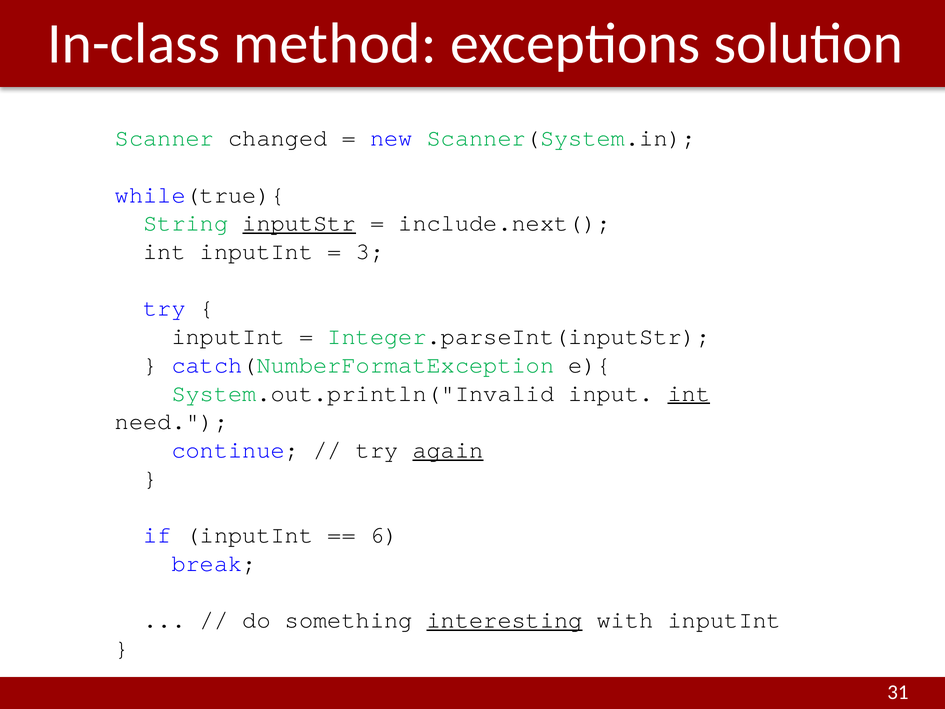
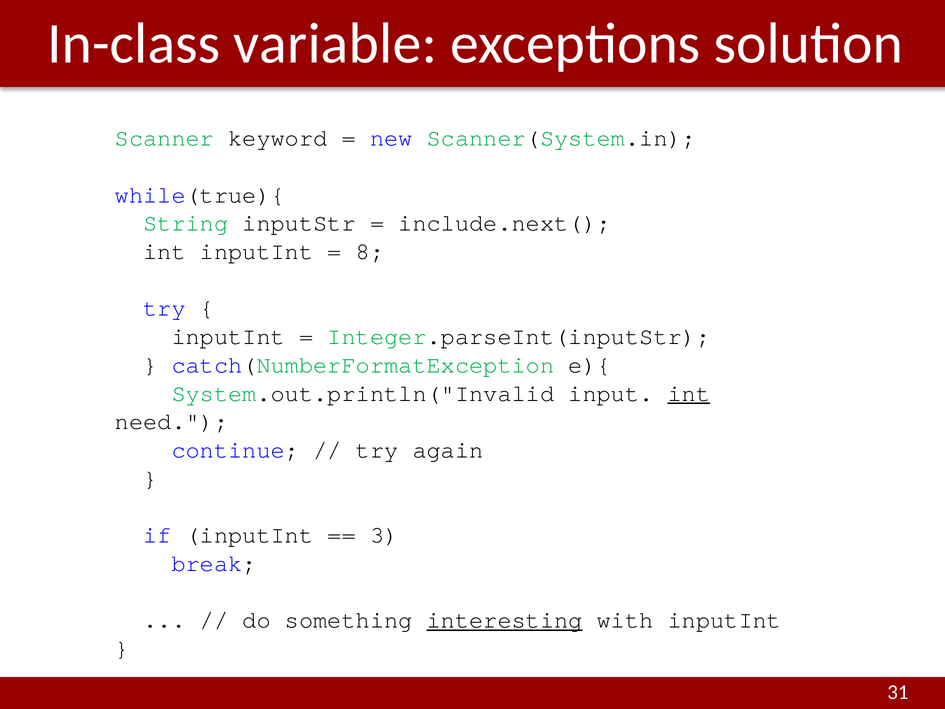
method: method -> variable
changed: changed -> keyword
inputStr underline: present -> none
3: 3 -> 8
again underline: present -> none
6: 6 -> 3
